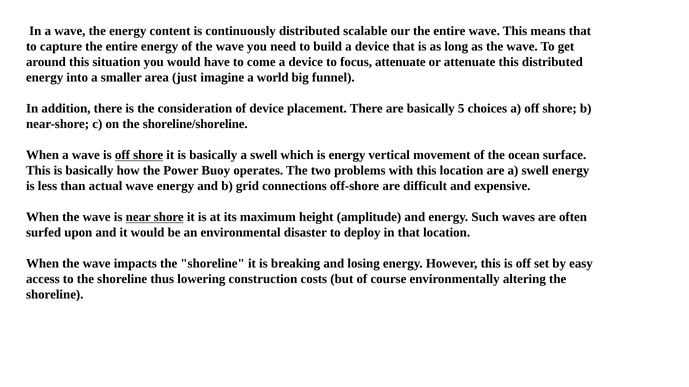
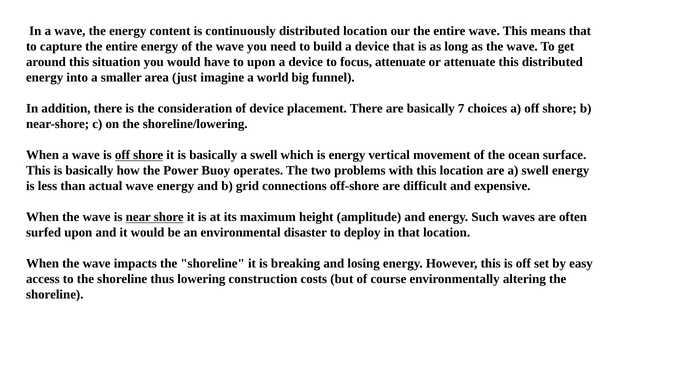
distributed scalable: scalable -> location
to come: come -> upon
5: 5 -> 7
shoreline/shoreline: shoreline/shoreline -> shoreline/lowering
